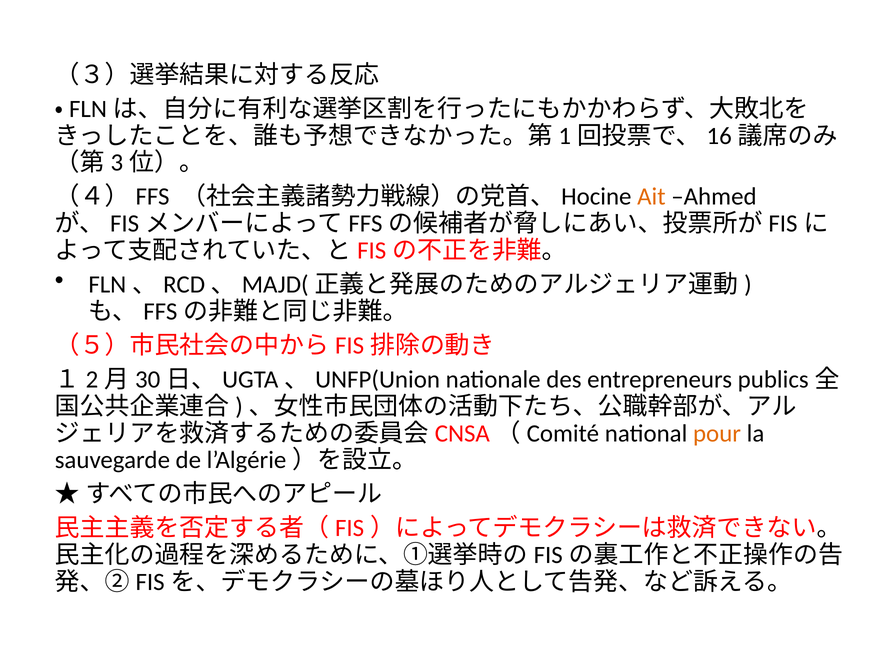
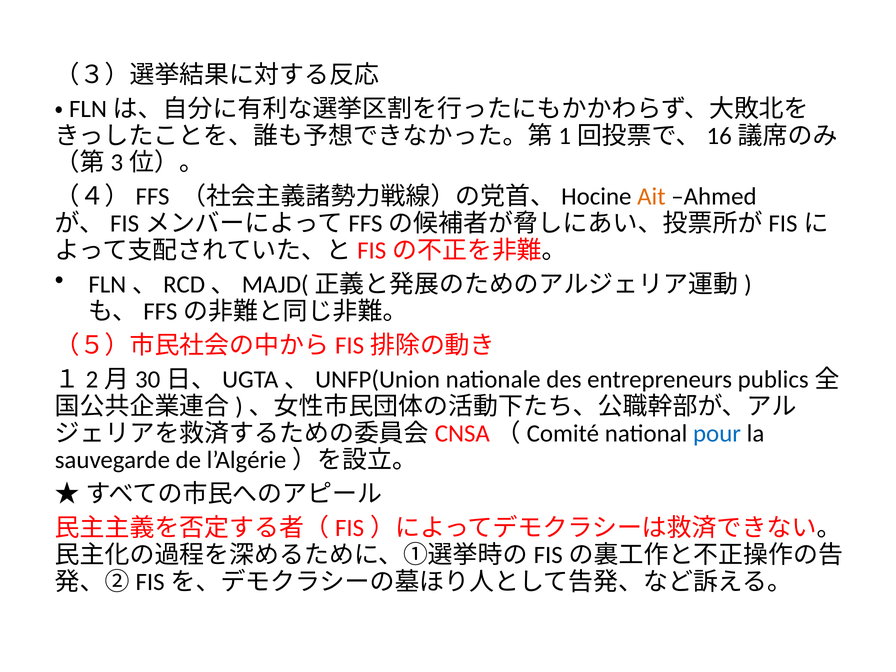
pour colour: orange -> blue
